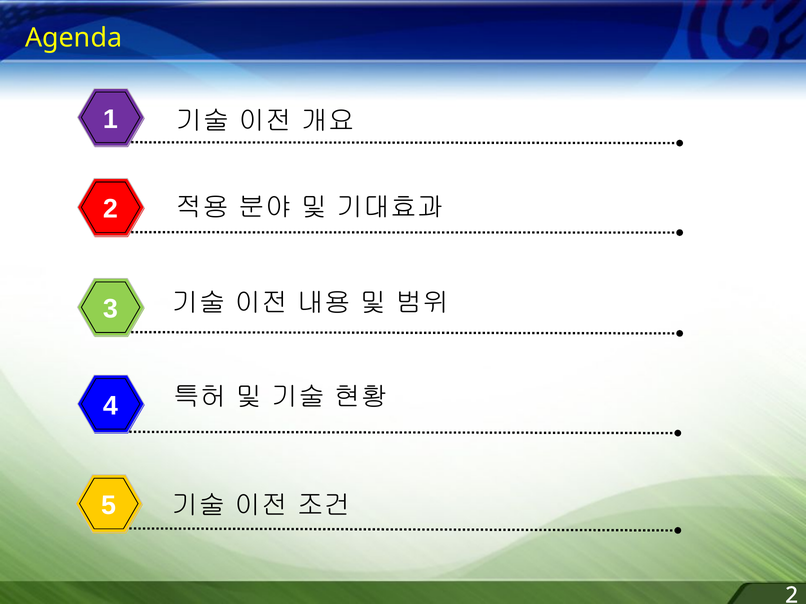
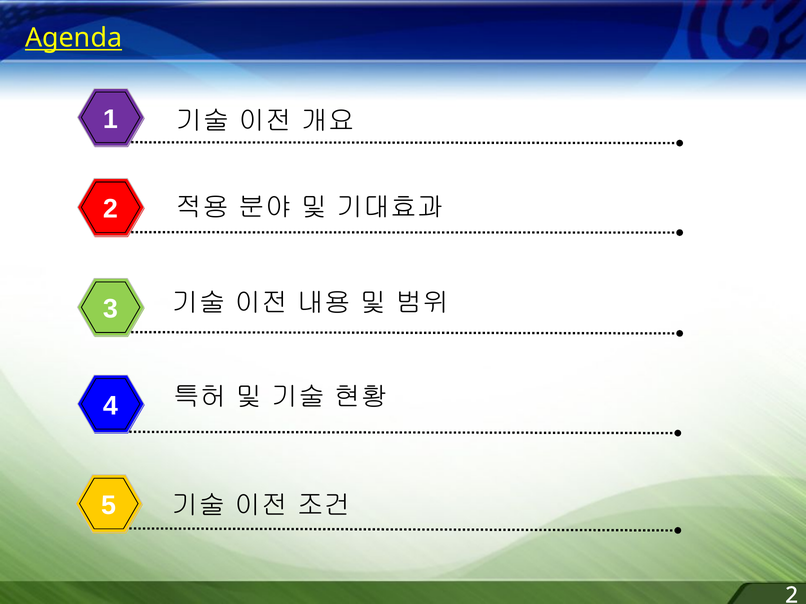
Agenda underline: none -> present
